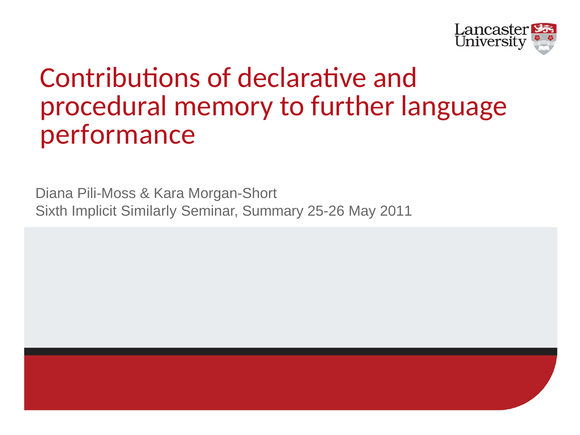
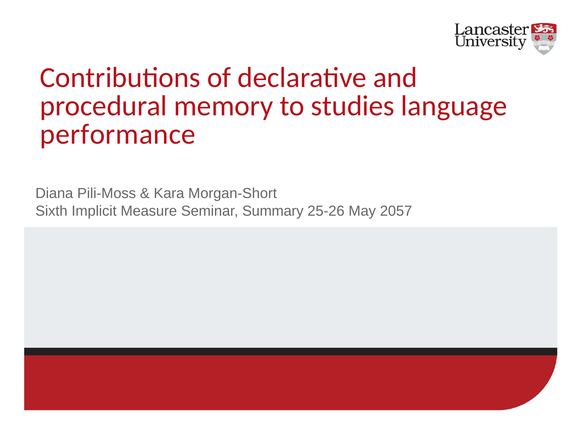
further: further -> studies
Similarly: Similarly -> Measure
2011: 2011 -> 2057
